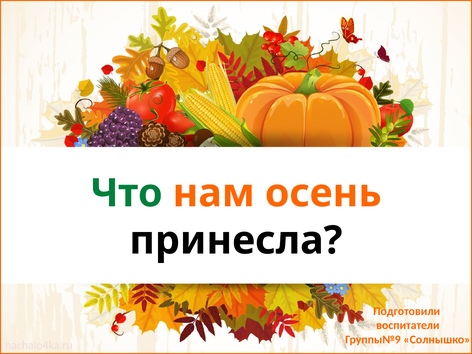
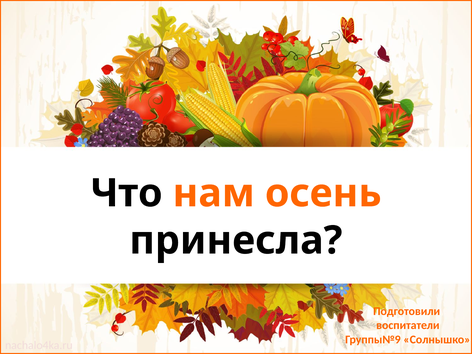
Что colour: green -> black
